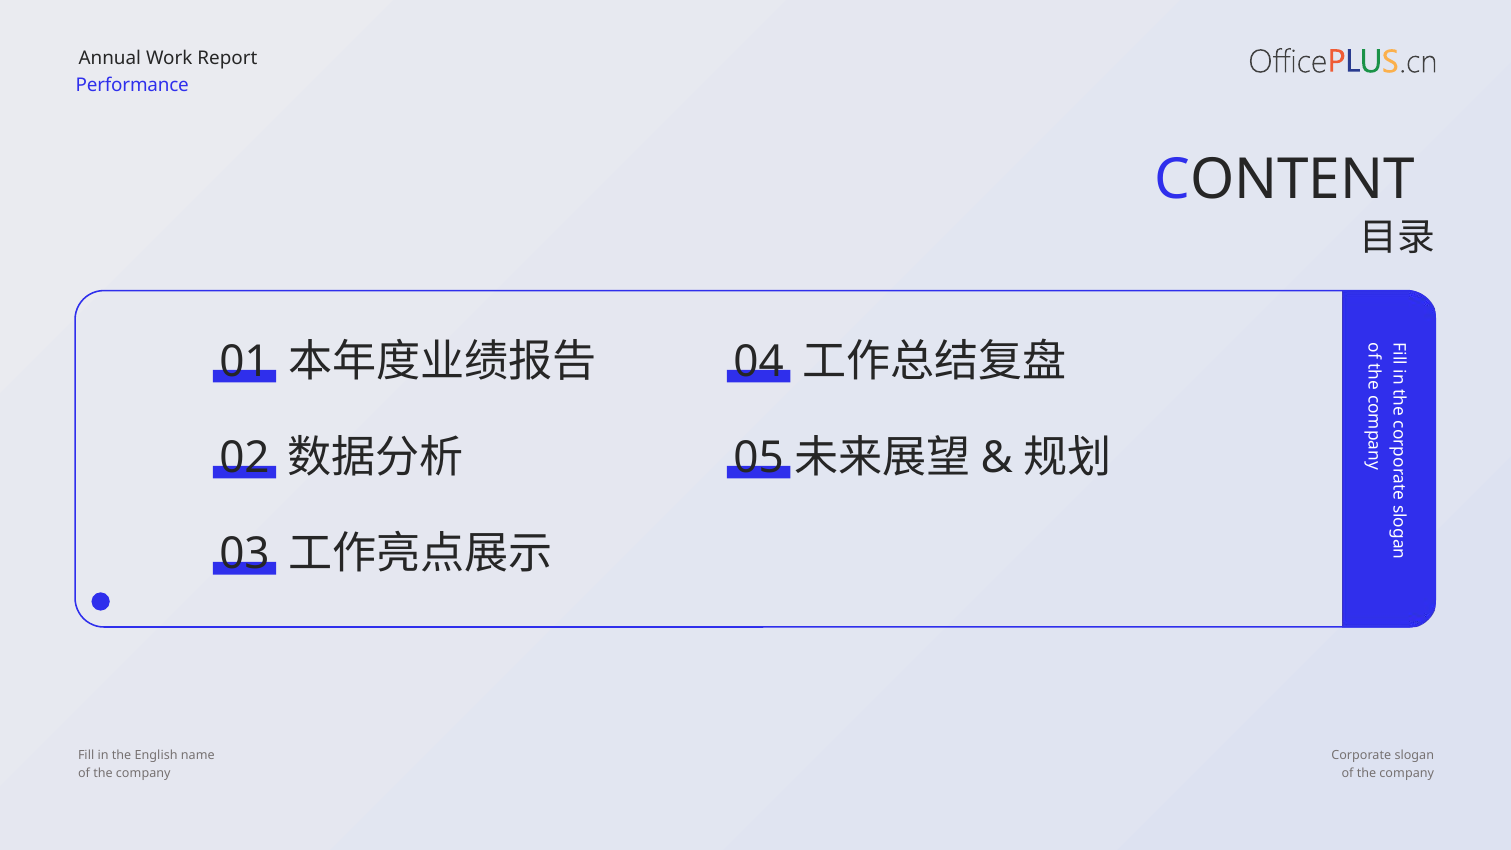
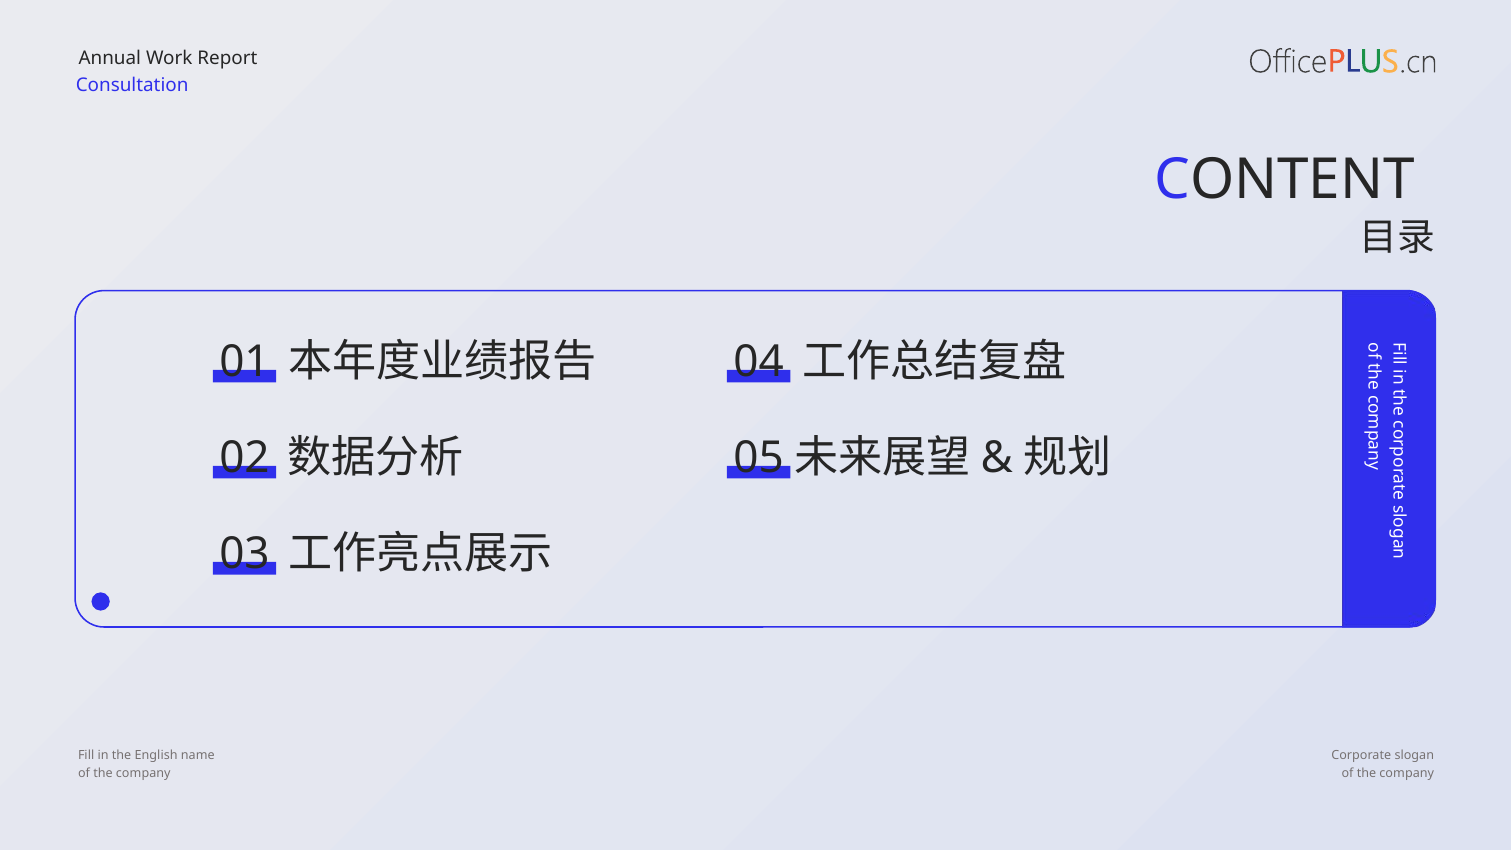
Performance: Performance -> Consultation
